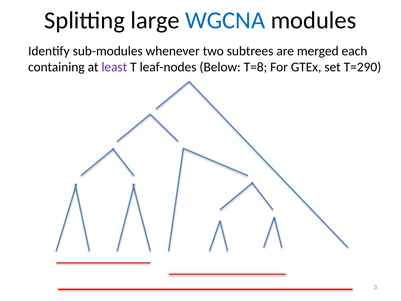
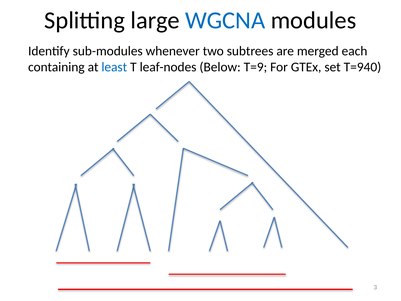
least colour: purple -> blue
T=8: T=8 -> T=9
T=290: T=290 -> T=940
